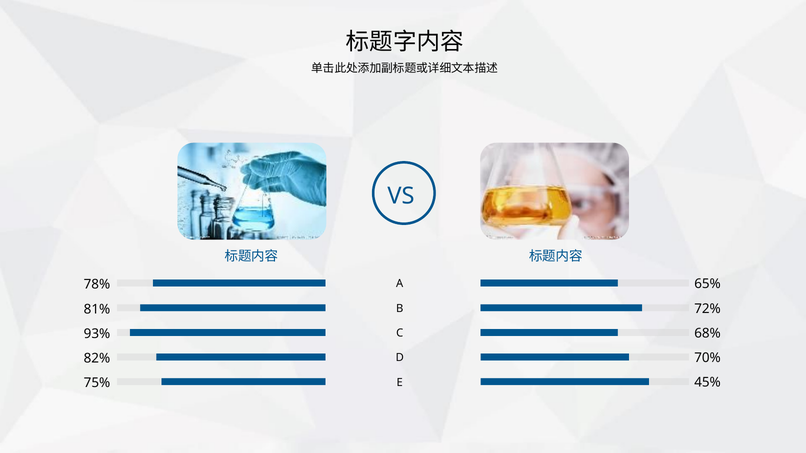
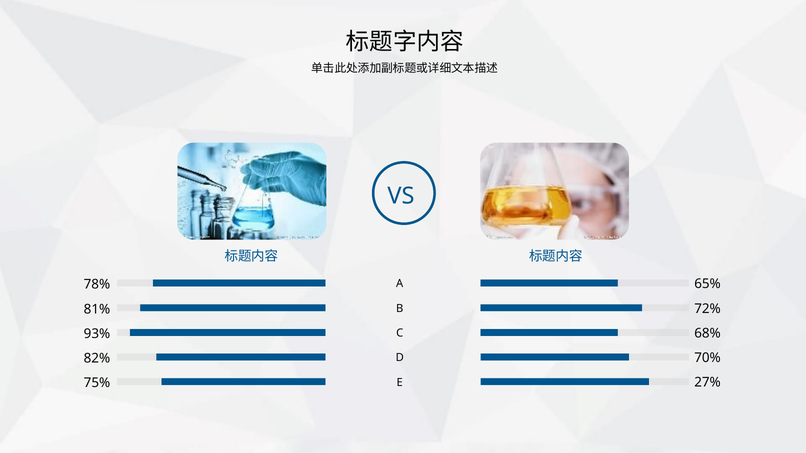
45%: 45% -> 27%
